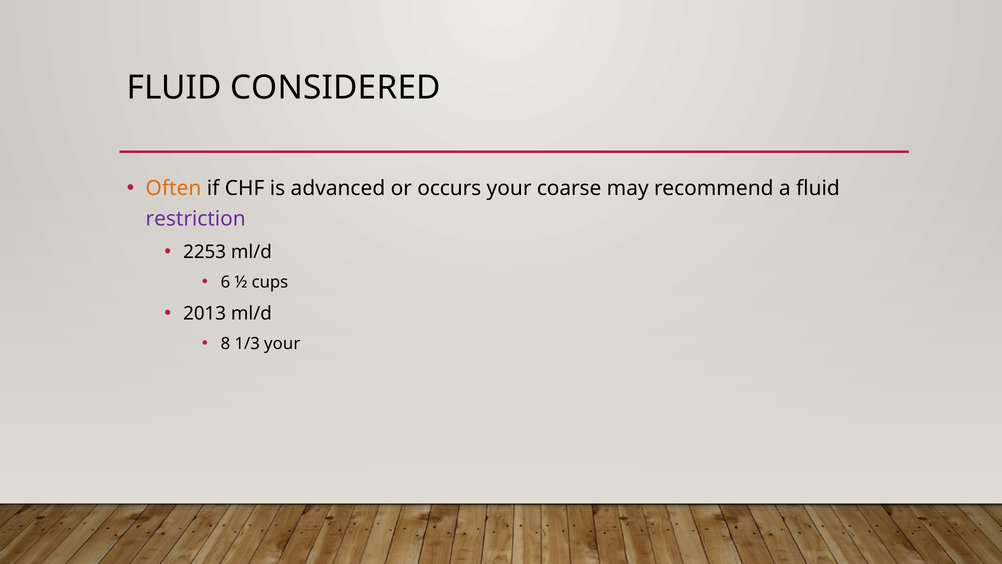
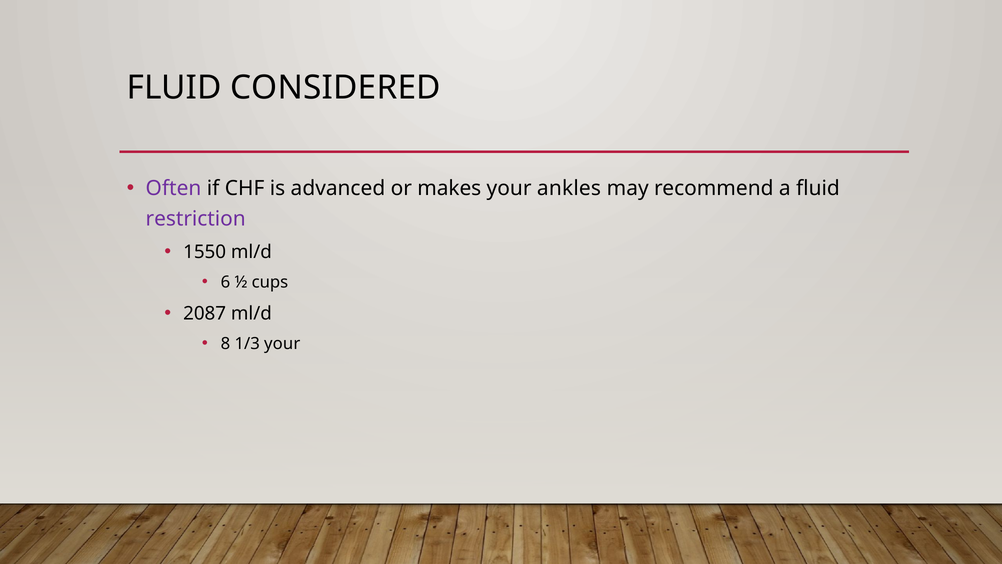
Often colour: orange -> purple
occurs: occurs -> makes
coarse: coarse -> ankles
2253: 2253 -> 1550
2013: 2013 -> 2087
